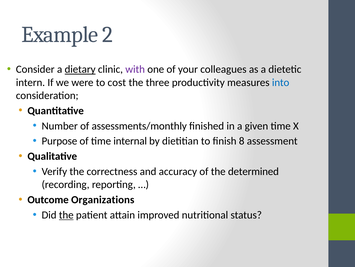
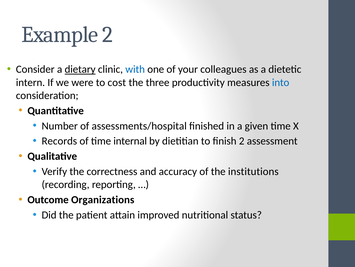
with colour: purple -> blue
assessments/monthly: assessments/monthly -> assessments/hospital
Purpose: Purpose -> Records
finish 8: 8 -> 2
determined: determined -> institutions
the at (66, 214) underline: present -> none
